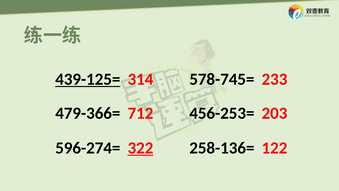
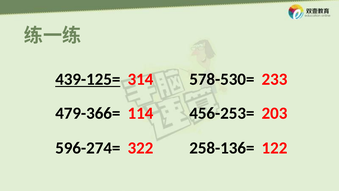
578-745=: 578-745= -> 578-530=
712: 712 -> 114
322 underline: present -> none
